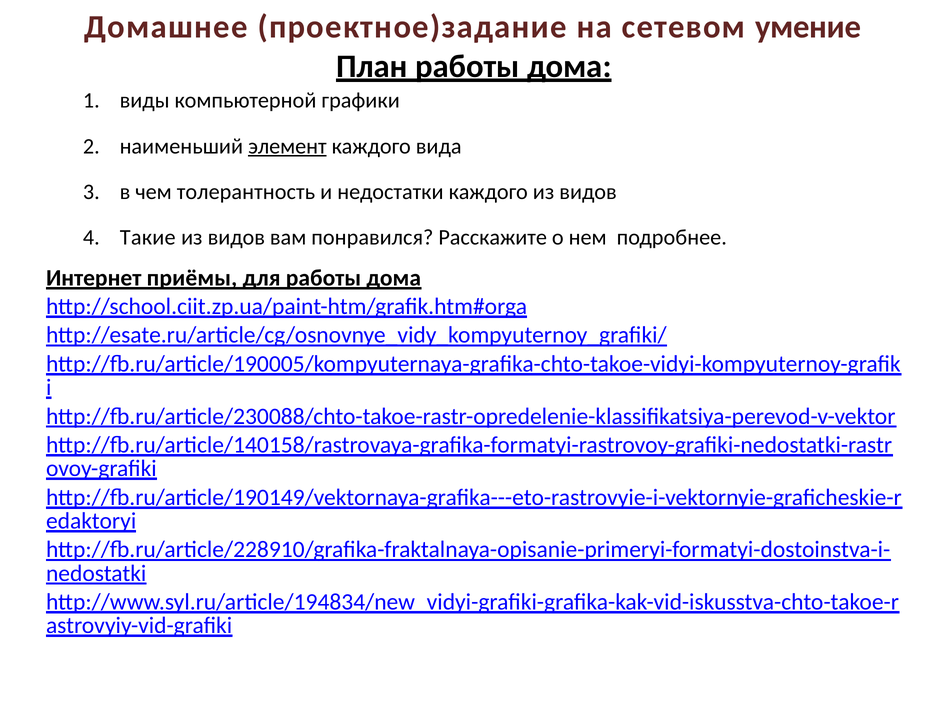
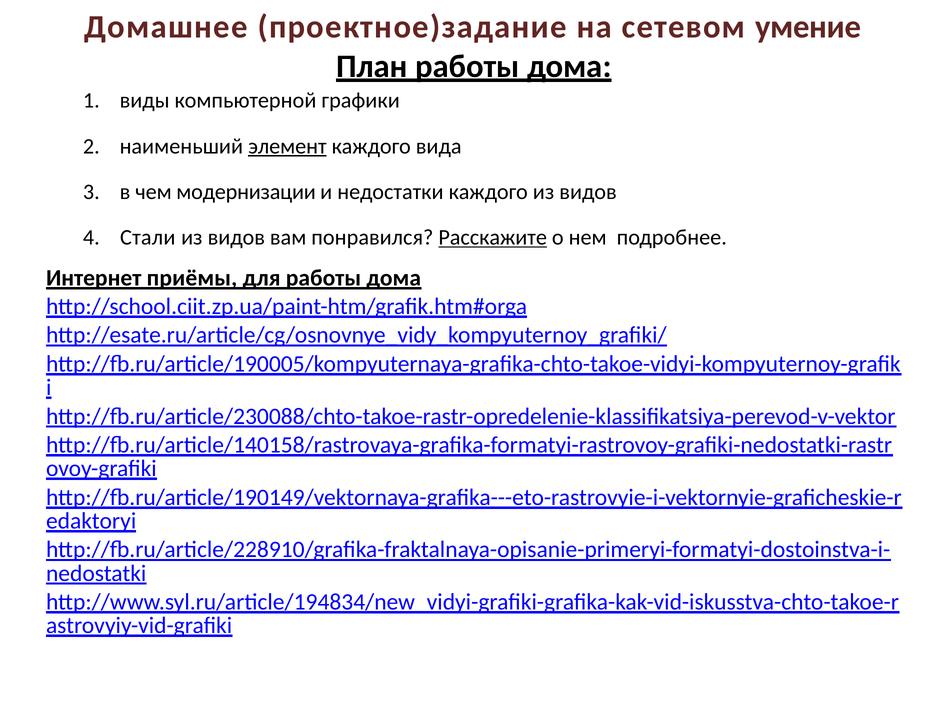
толерантность: толерантность -> модернизации
Такие: Такие -> Стали
Расскажите underline: none -> present
